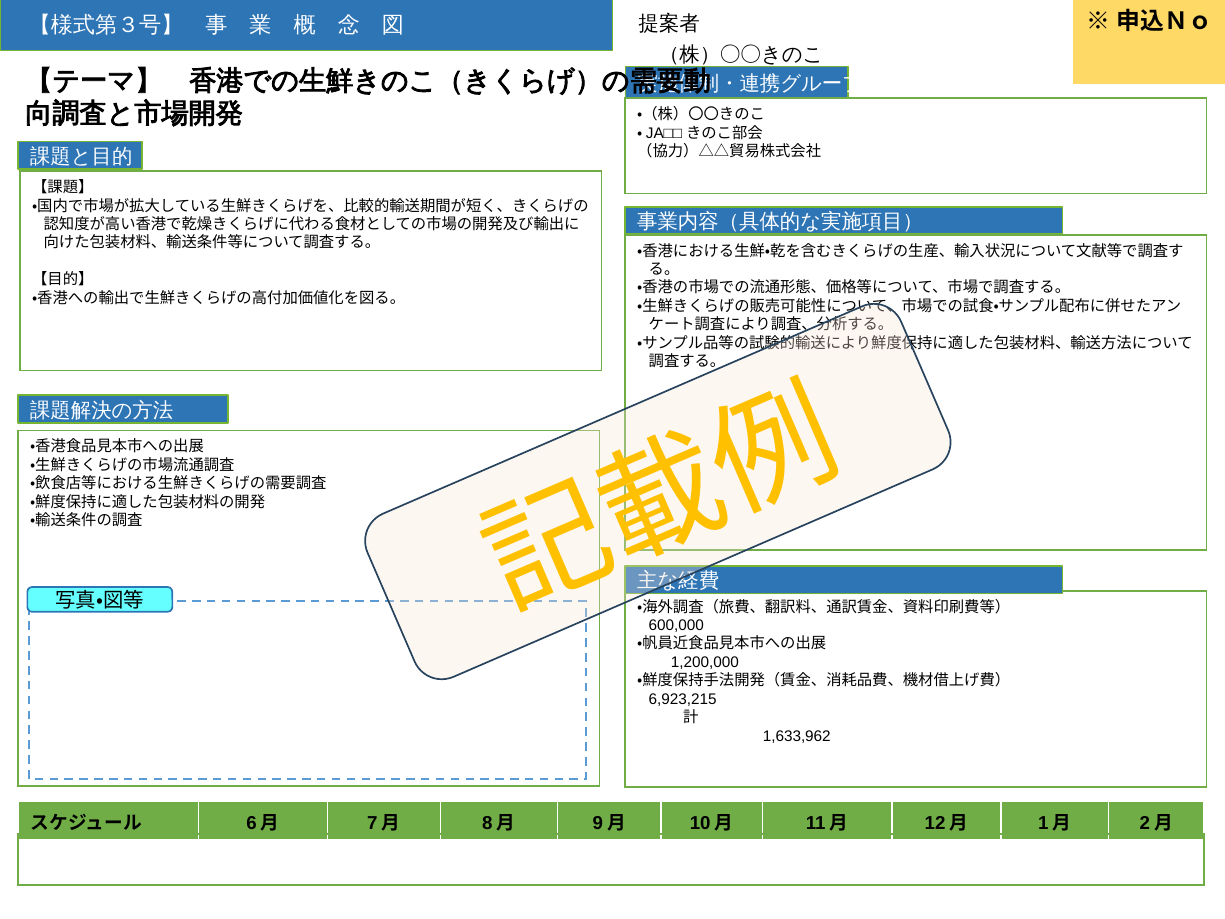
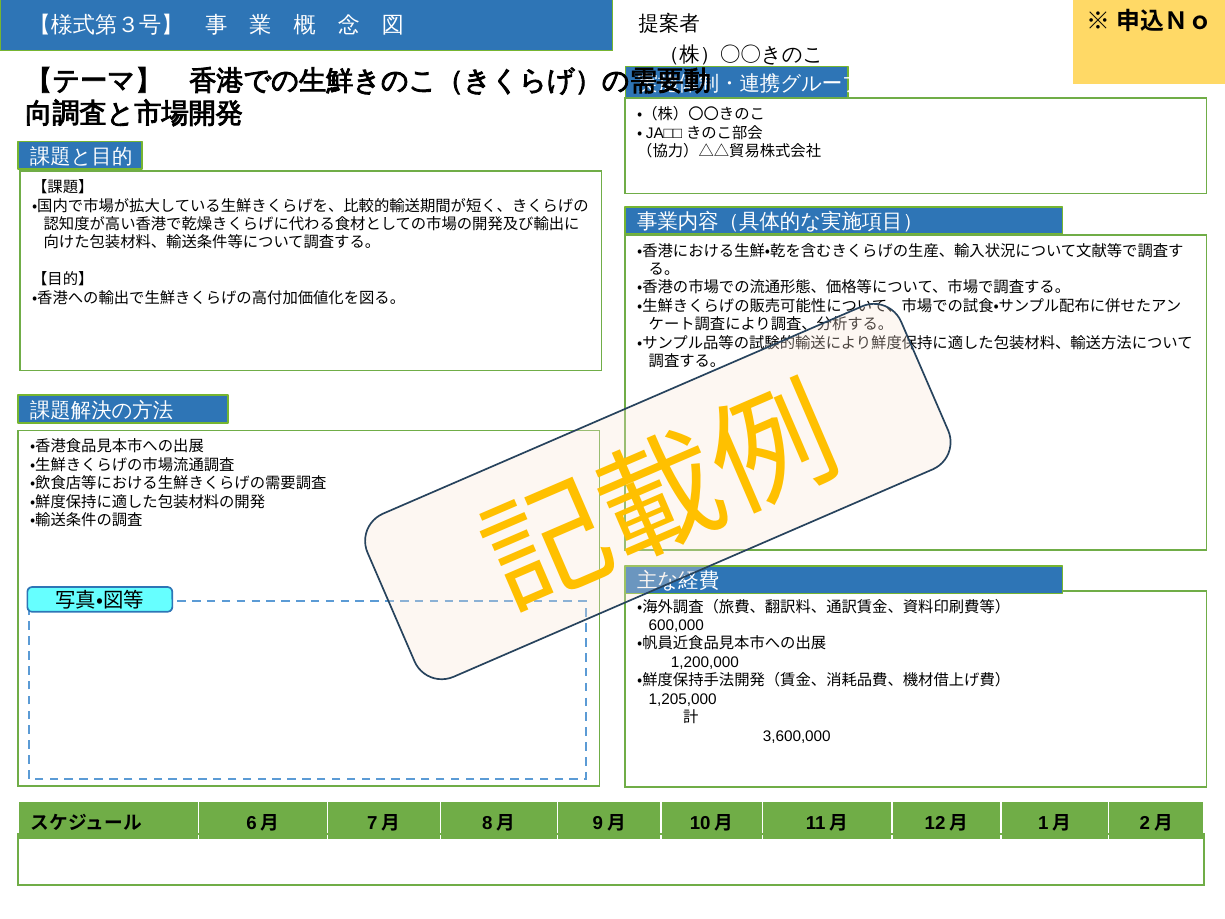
6,923,215: 6,923,215 -> 1,205,000
1,633,962: 1,633,962 -> 3,600,000
